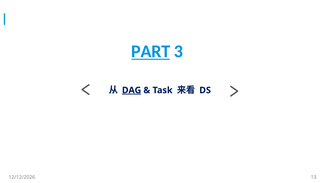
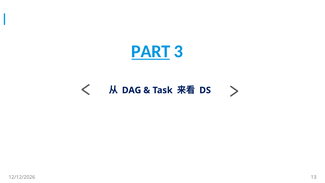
DAG underline: present -> none
